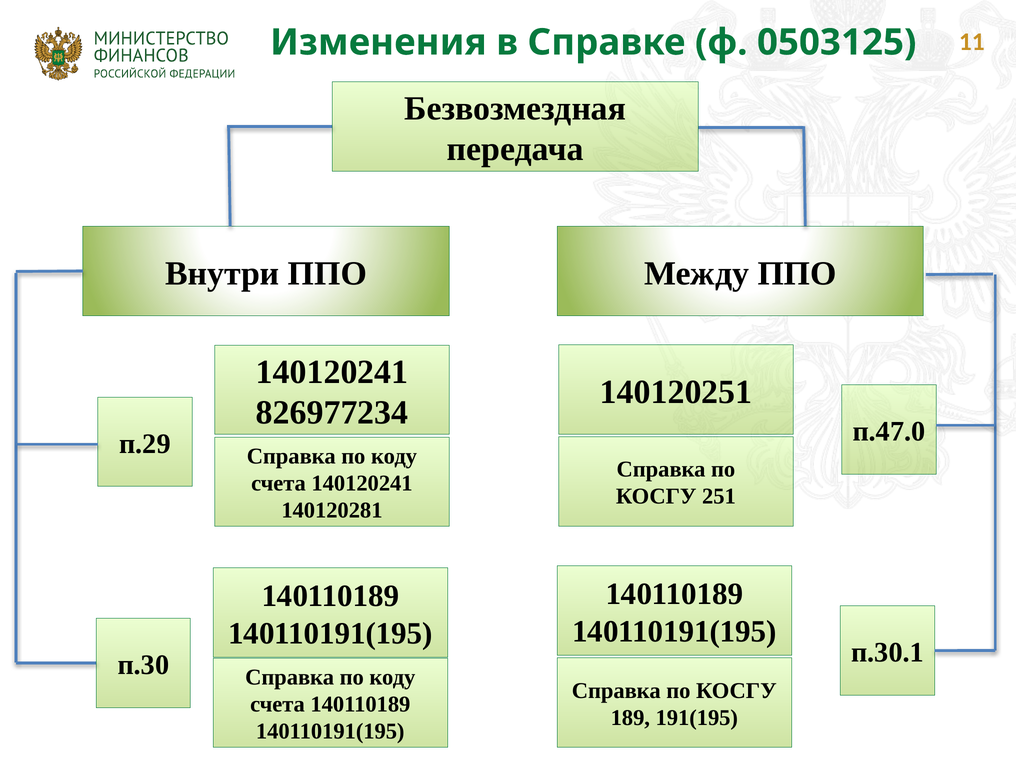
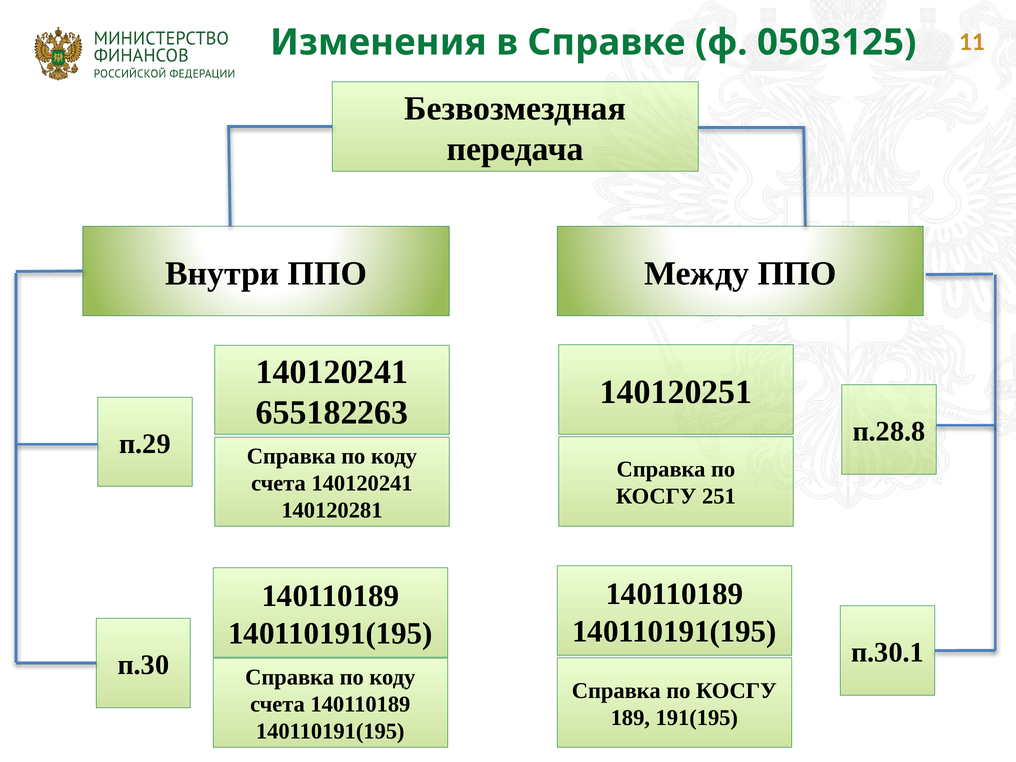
826977234: 826977234 -> 655182263
п.47.0: п.47.0 -> п.28.8
